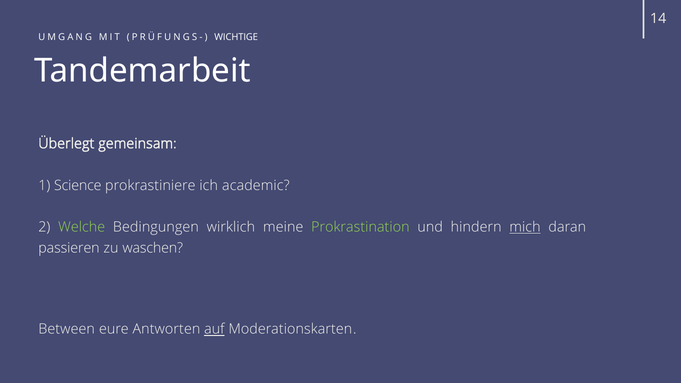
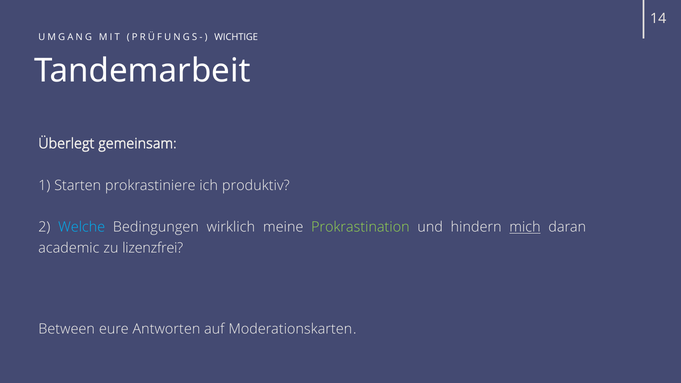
Science: Science -> Starten
academic: academic -> produktiv
Welche colour: light green -> light blue
passieren: passieren -> academic
waschen: waschen -> lizenzfrei
auf underline: present -> none
